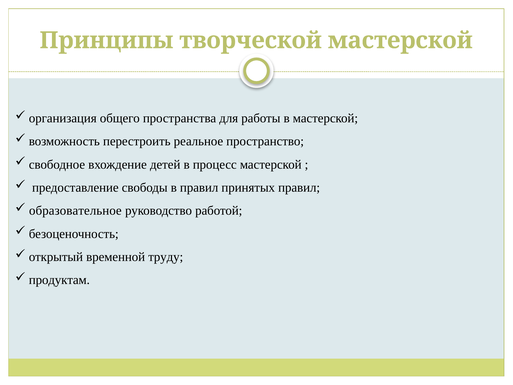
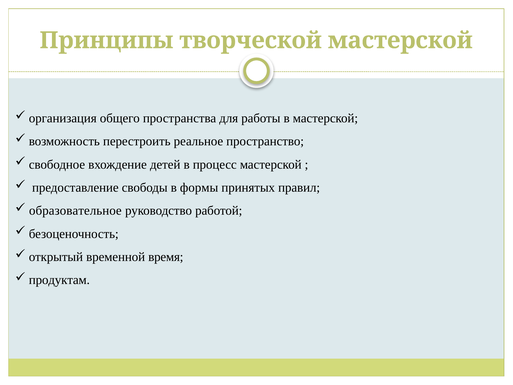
в правил: правил -> формы
труду: труду -> время
